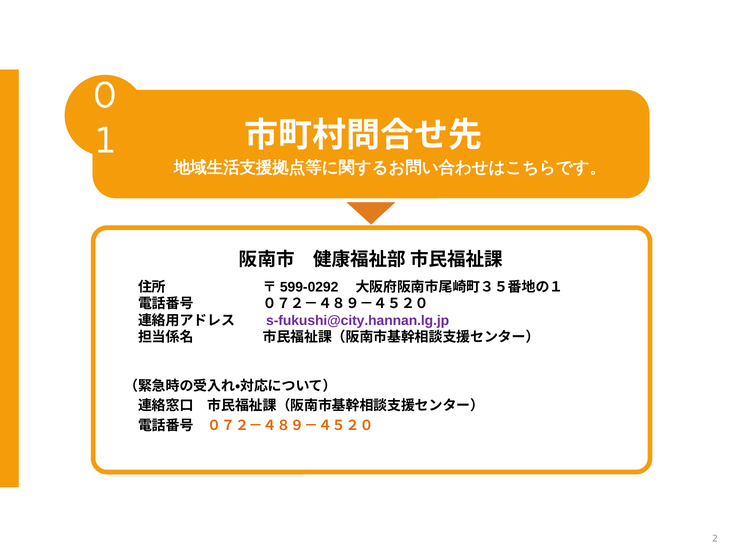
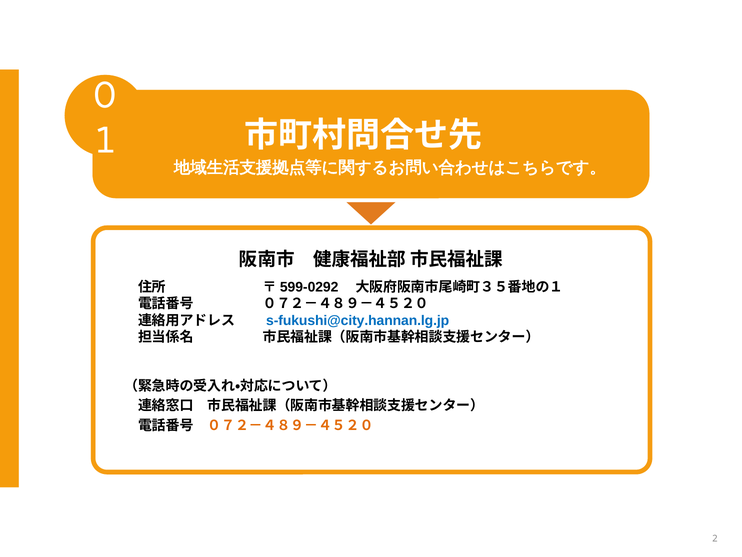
s-fukushi@city.hannan.lg.jp colour: purple -> blue
